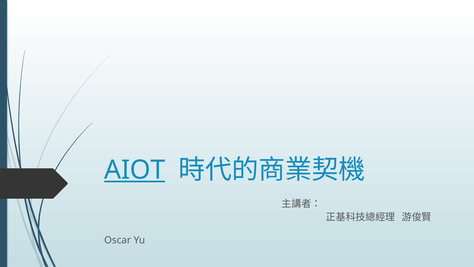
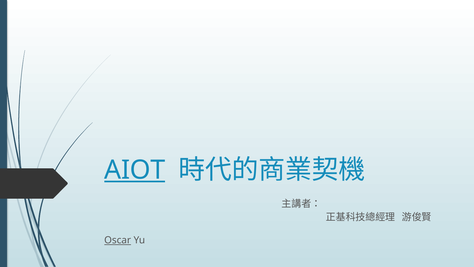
Oscar underline: none -> present
